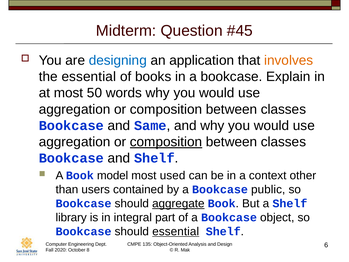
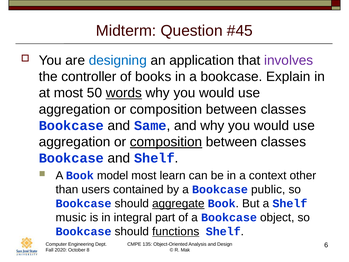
involves colour: orange -> purple
the essential: essential -> controller
words underline: none -> present
used: used -> learn
library: library -> music
should essential: essential -> functions
